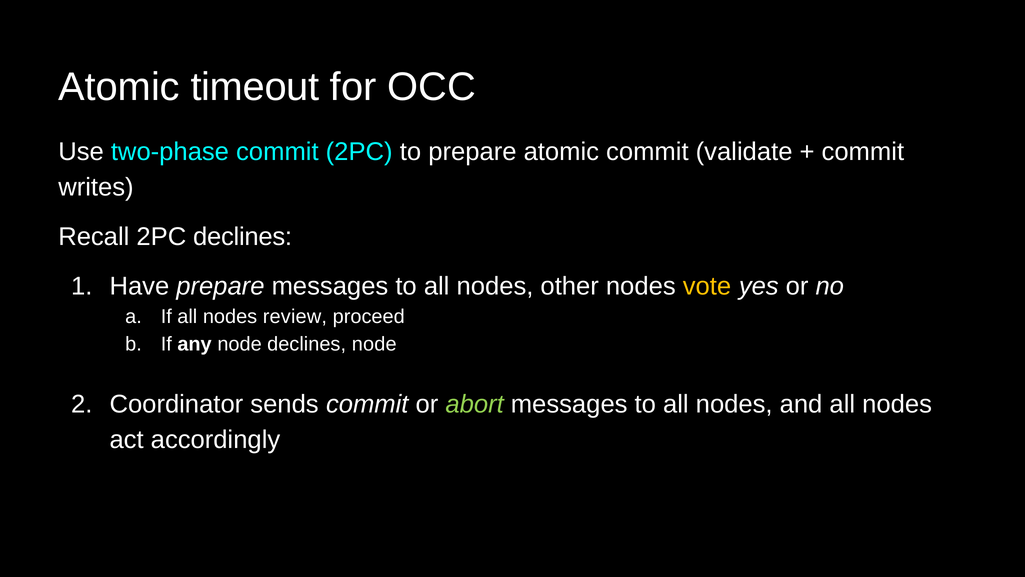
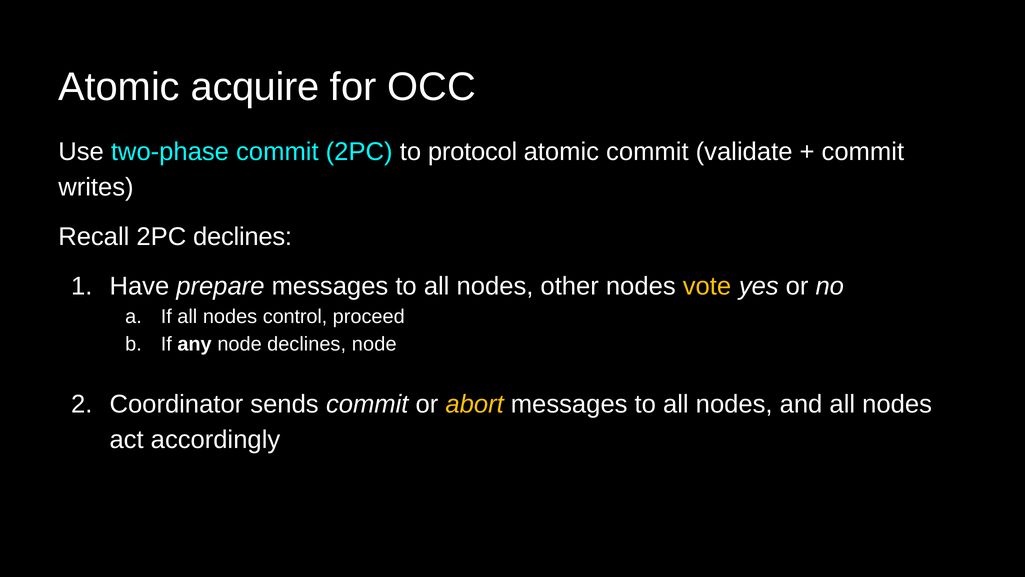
timeout: timeout -> acquire
to prepare: prepare -> protocol
review: review -> control
abort colour: light green -> yellow
